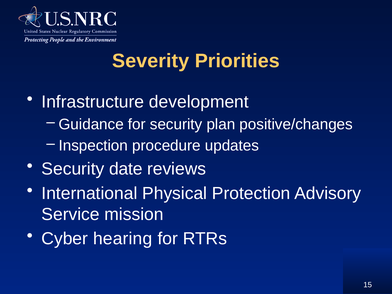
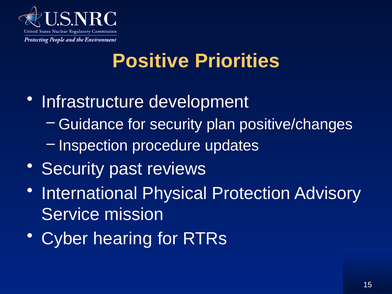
Severity: Severity -> Positive
date: date -> past
